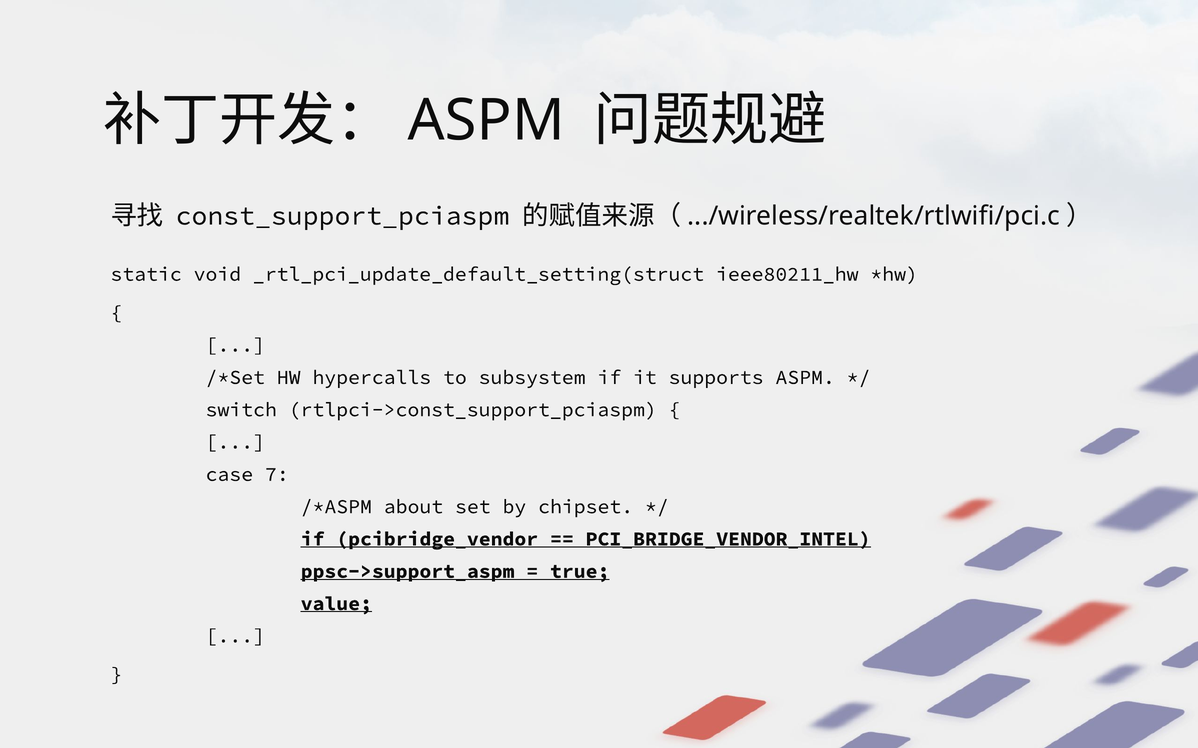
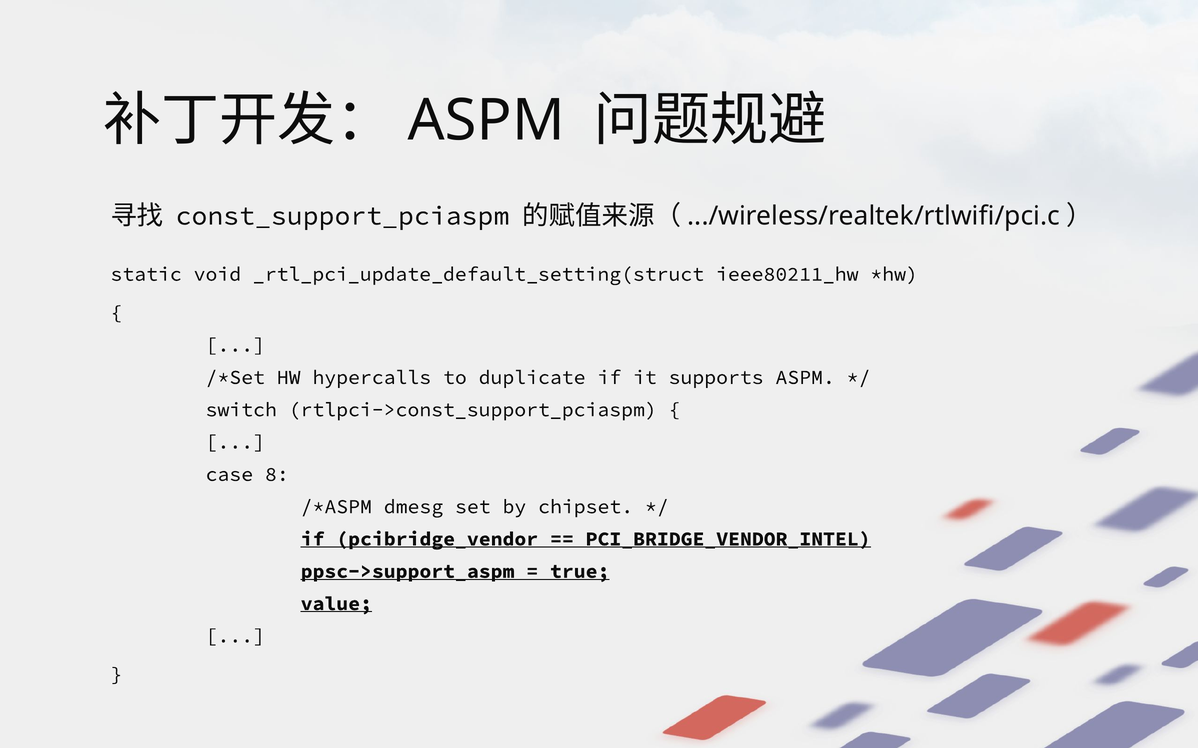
subsystem: subsystem -> duplicate
7: 7 -> 8
about: about -> dmesg
